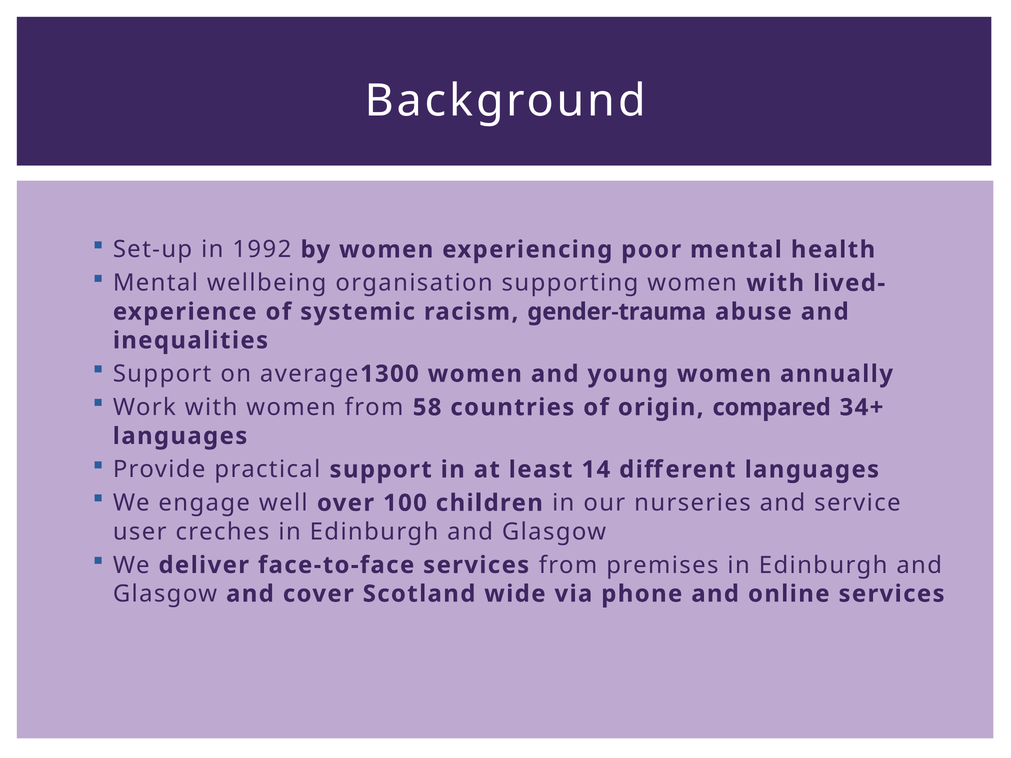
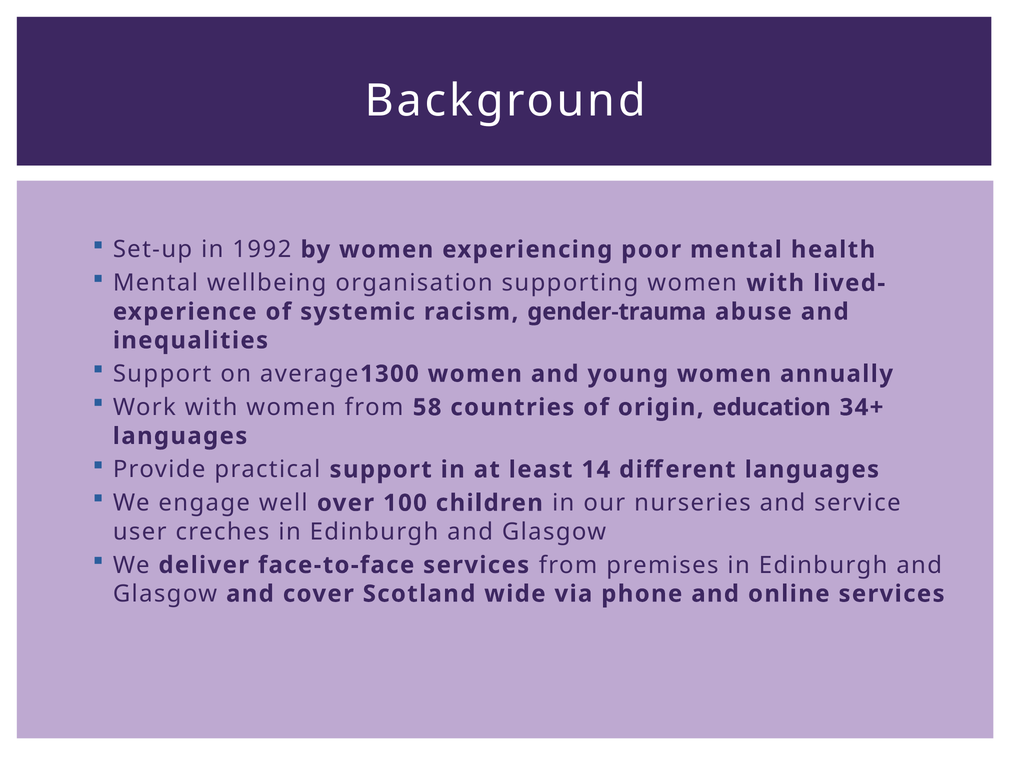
compared: compared -> education
